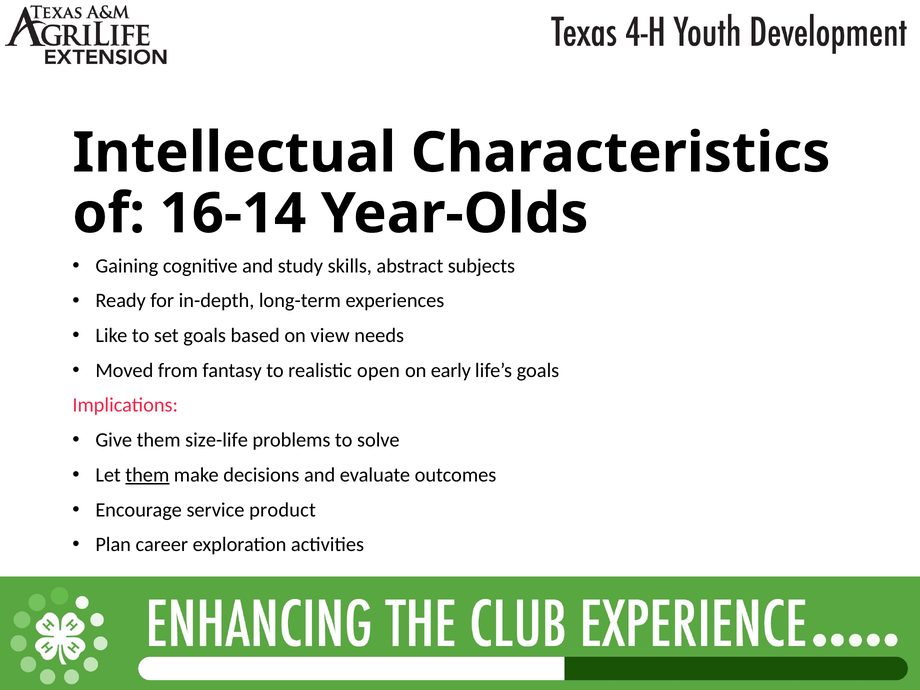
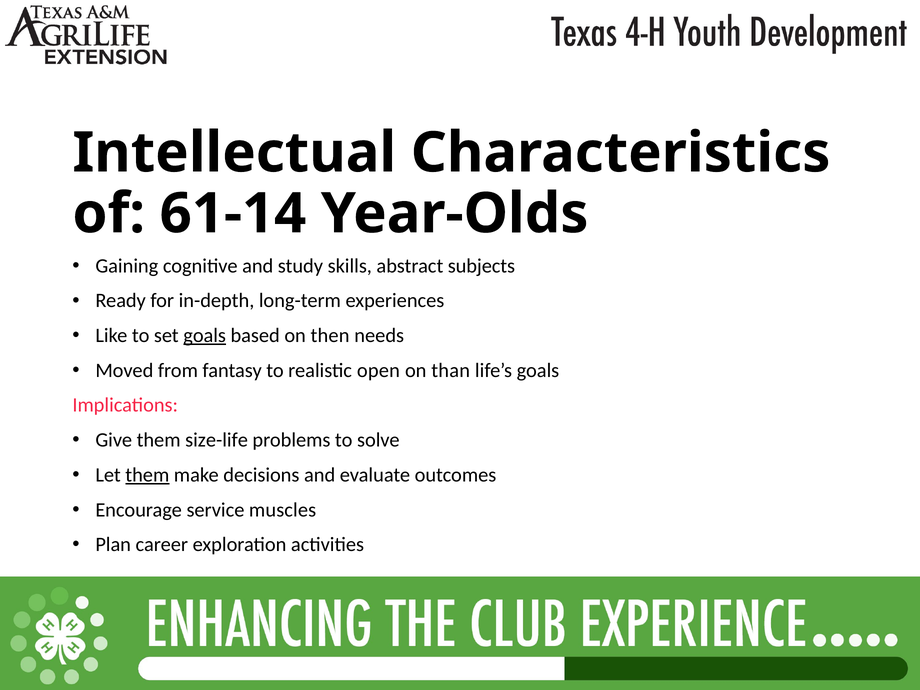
16-14: 16-14 -> 61-14
goals at (205, 336) underline: none -> present
view: view -> then
early: early -> than
product: product -> muscles
